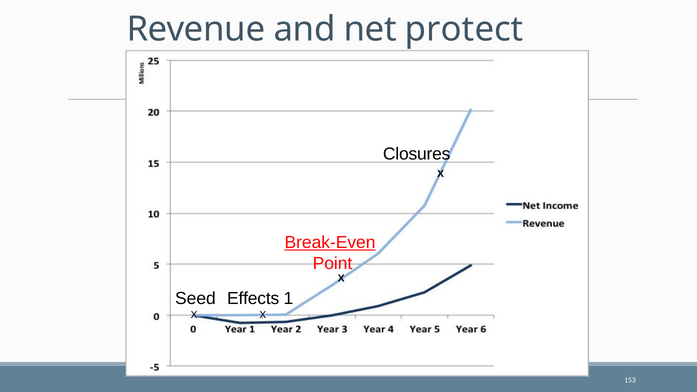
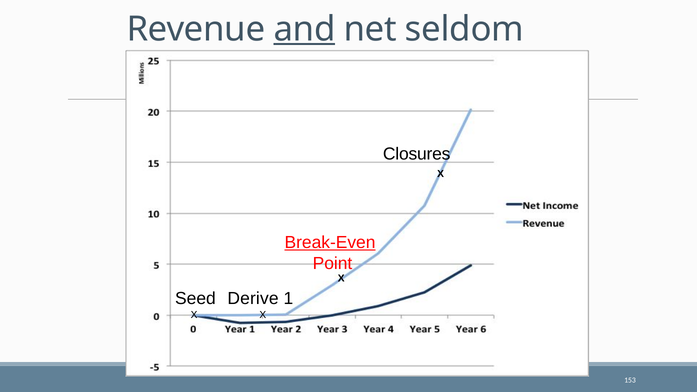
and underline: none -> present
protect: protect -> seldom
Effects: Effects -> Derive
